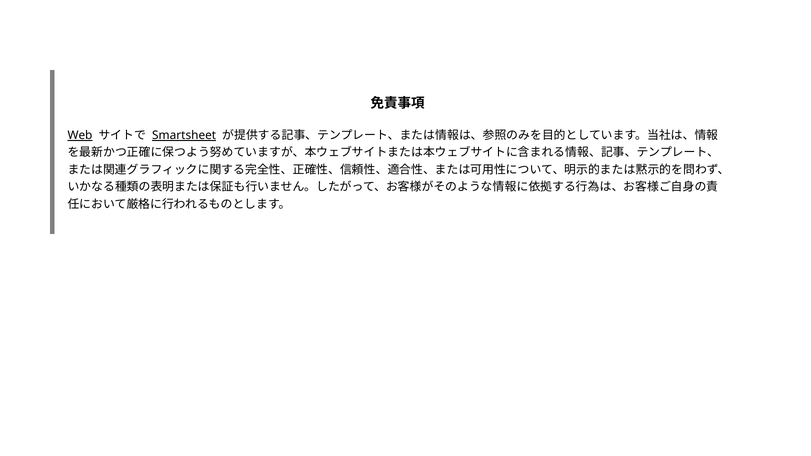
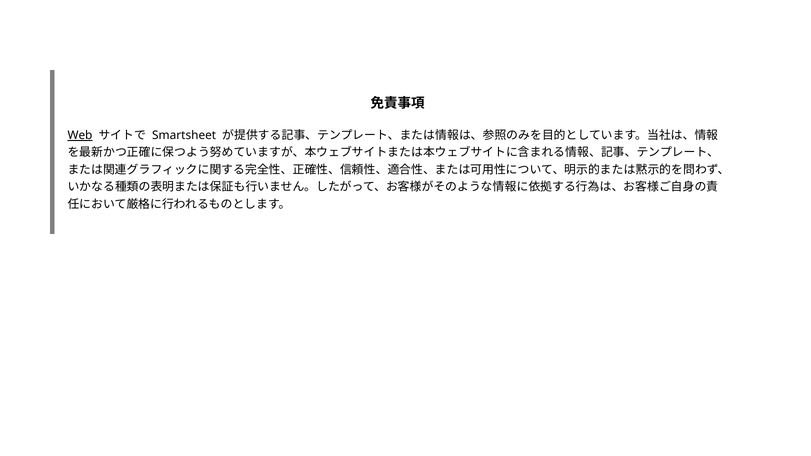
Smartsheet underline: present -> none
